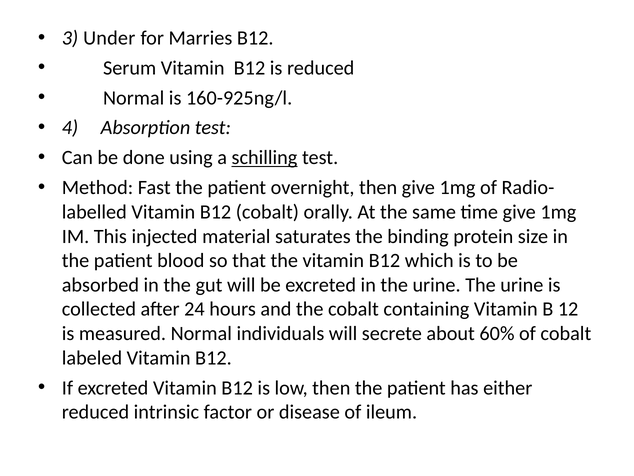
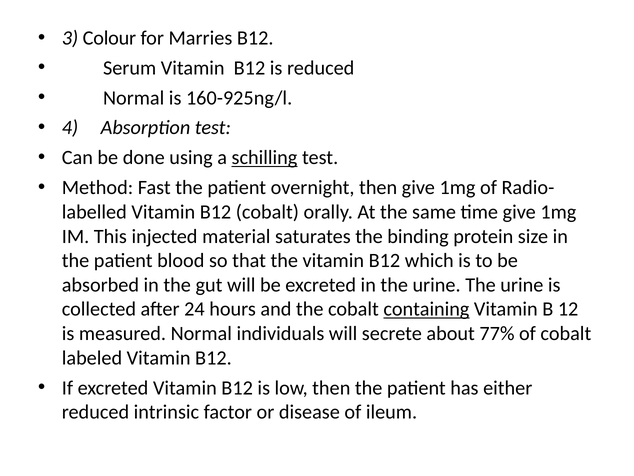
Under: Under -> Colour
containing underline: none -> present
60%: 60% -> 77%
